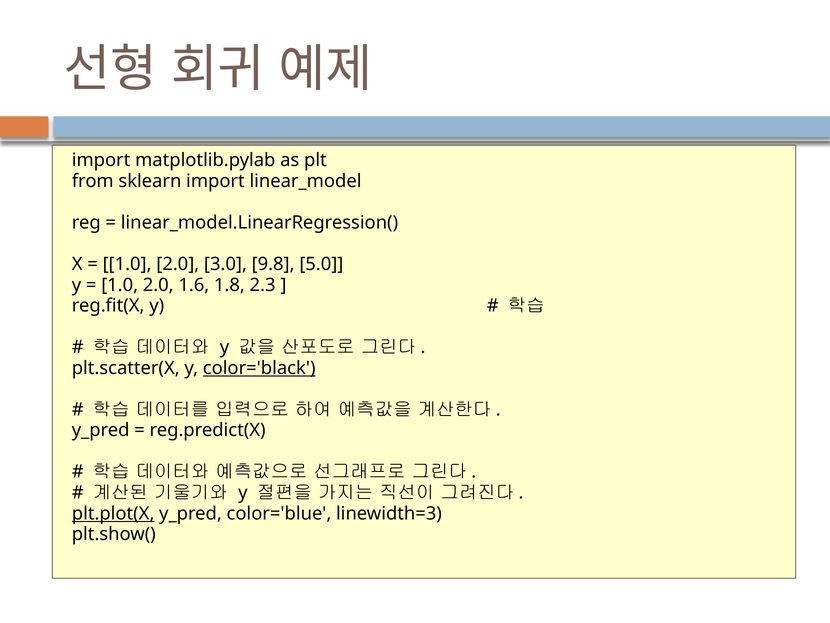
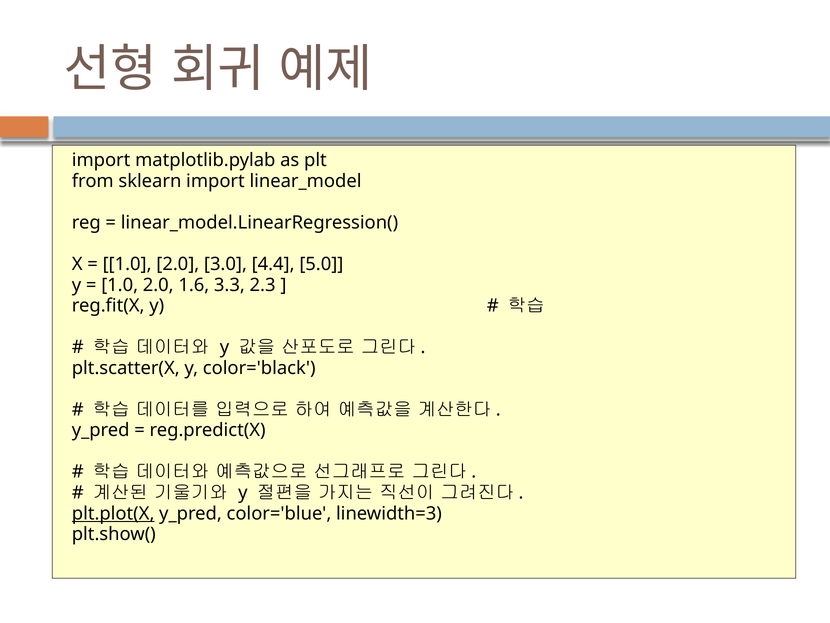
9.8: 9.8 -> 4.4
1.8: 1.8 -> 3.3
color='black underline: present -> none
